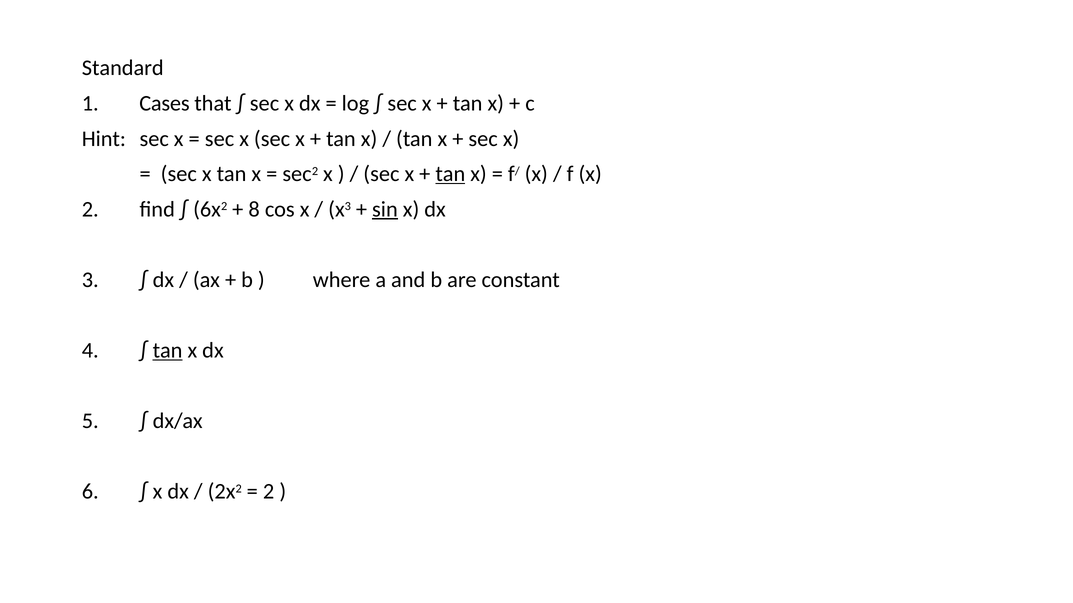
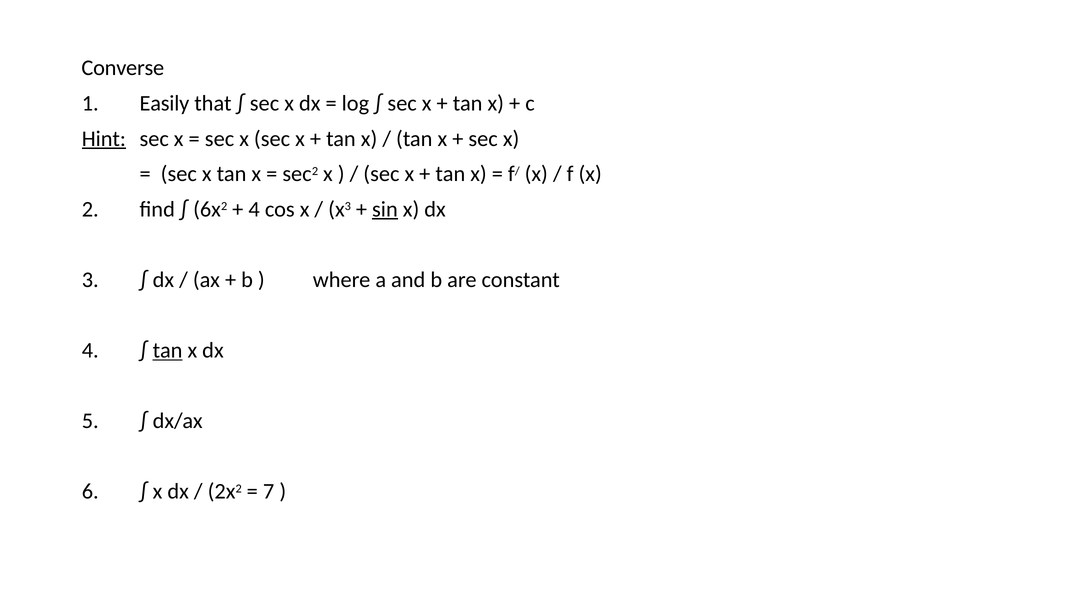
Standard: Standard -> Converse
Cases: Cases -> Easily
Hint underline: none -> present
tan at (450, 174) underline: present -> none
8 at (254, 209): 8 -> 4
2 at (269, 492): 2 -> 7
